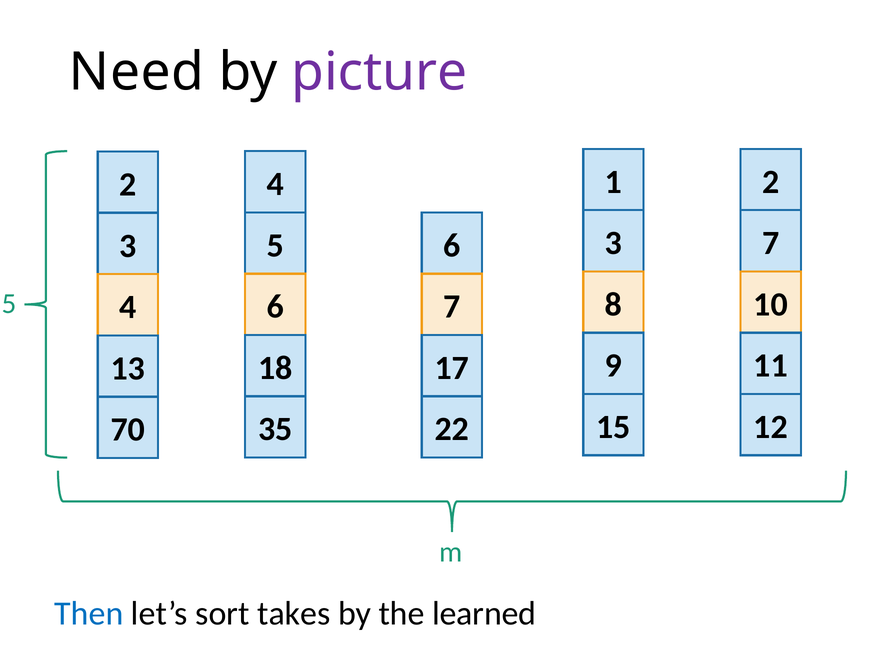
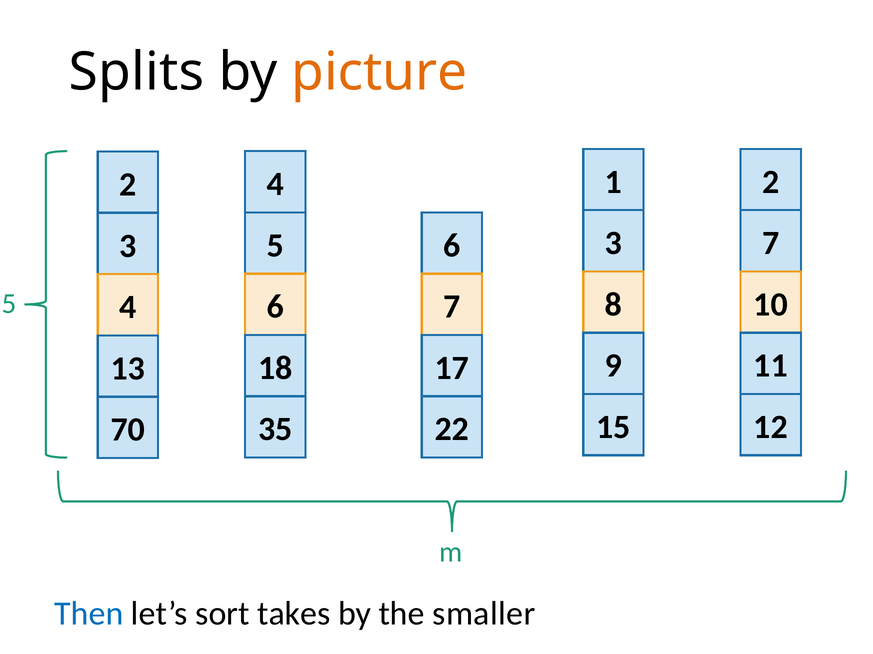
Need: Need -> Splits
picture colour: purple -> orange
learned: learned -> smaller
